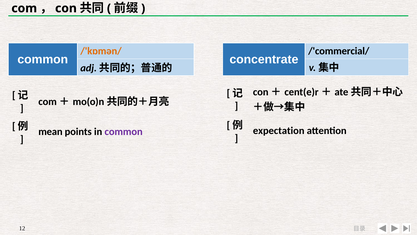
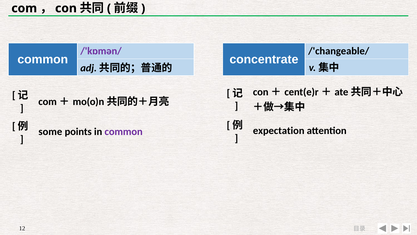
/'kɒmən/ colour: orange -> purple
/'commercial/: /'commercial/ -> /'changeable/
mean: mean -> some
